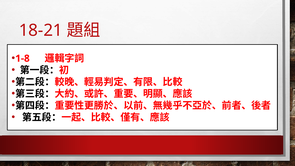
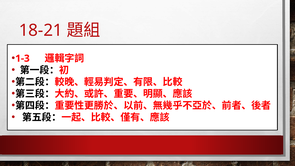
1-8: 1-8 -> 1-3
